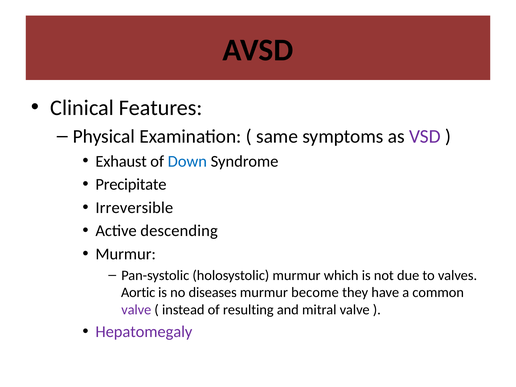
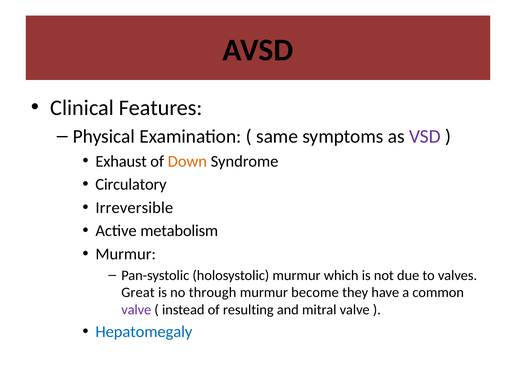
Down colour: blue -> orange
Precipitate: Precipitate -> Circulatory
descending: descending -> metabolism
Aortic: Aortic -> Great
diseases: diseases -> through
Hepatomegaly colour: purple -> blue
